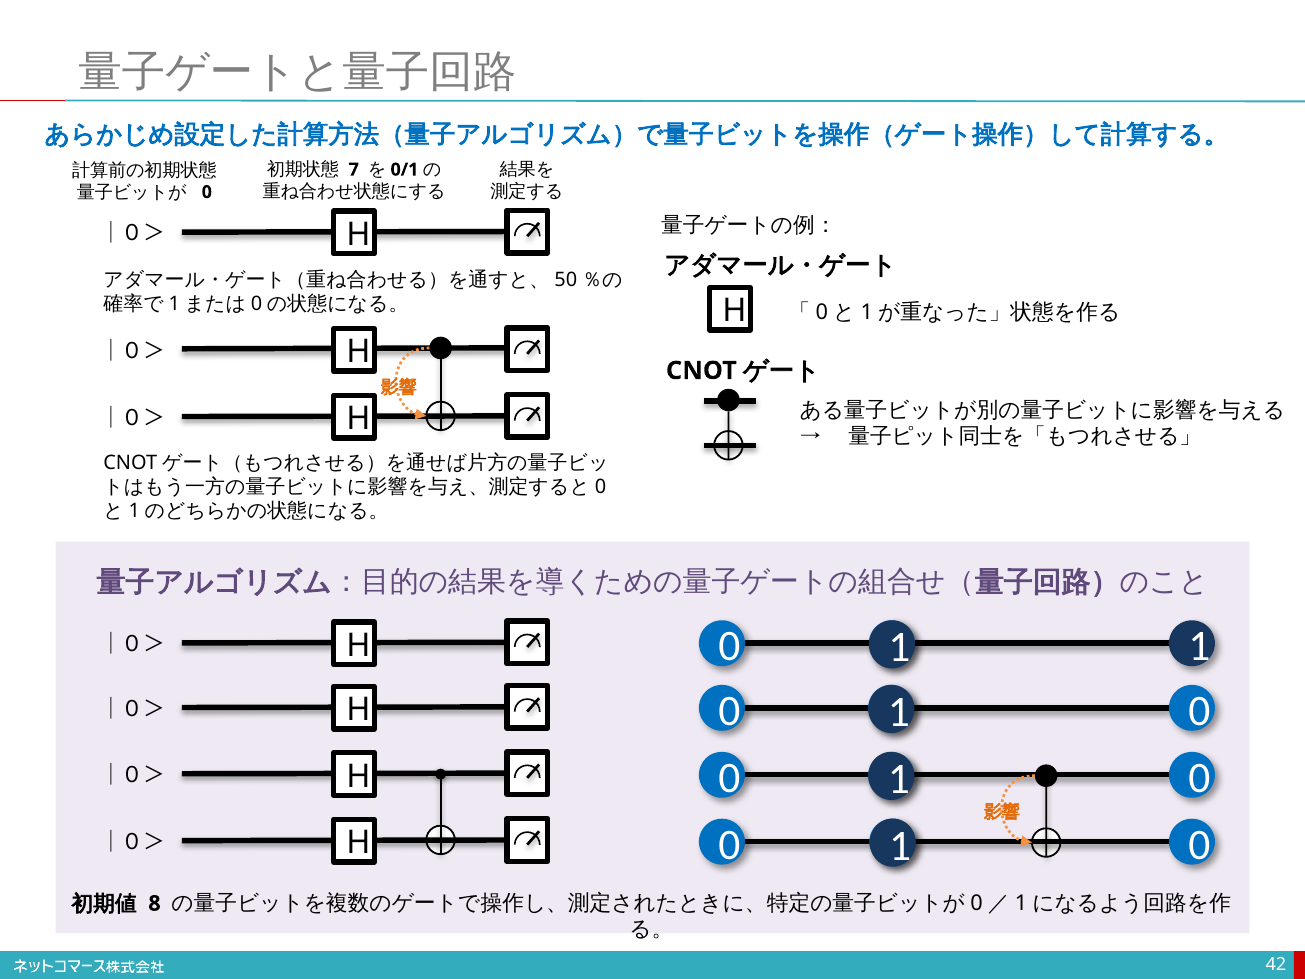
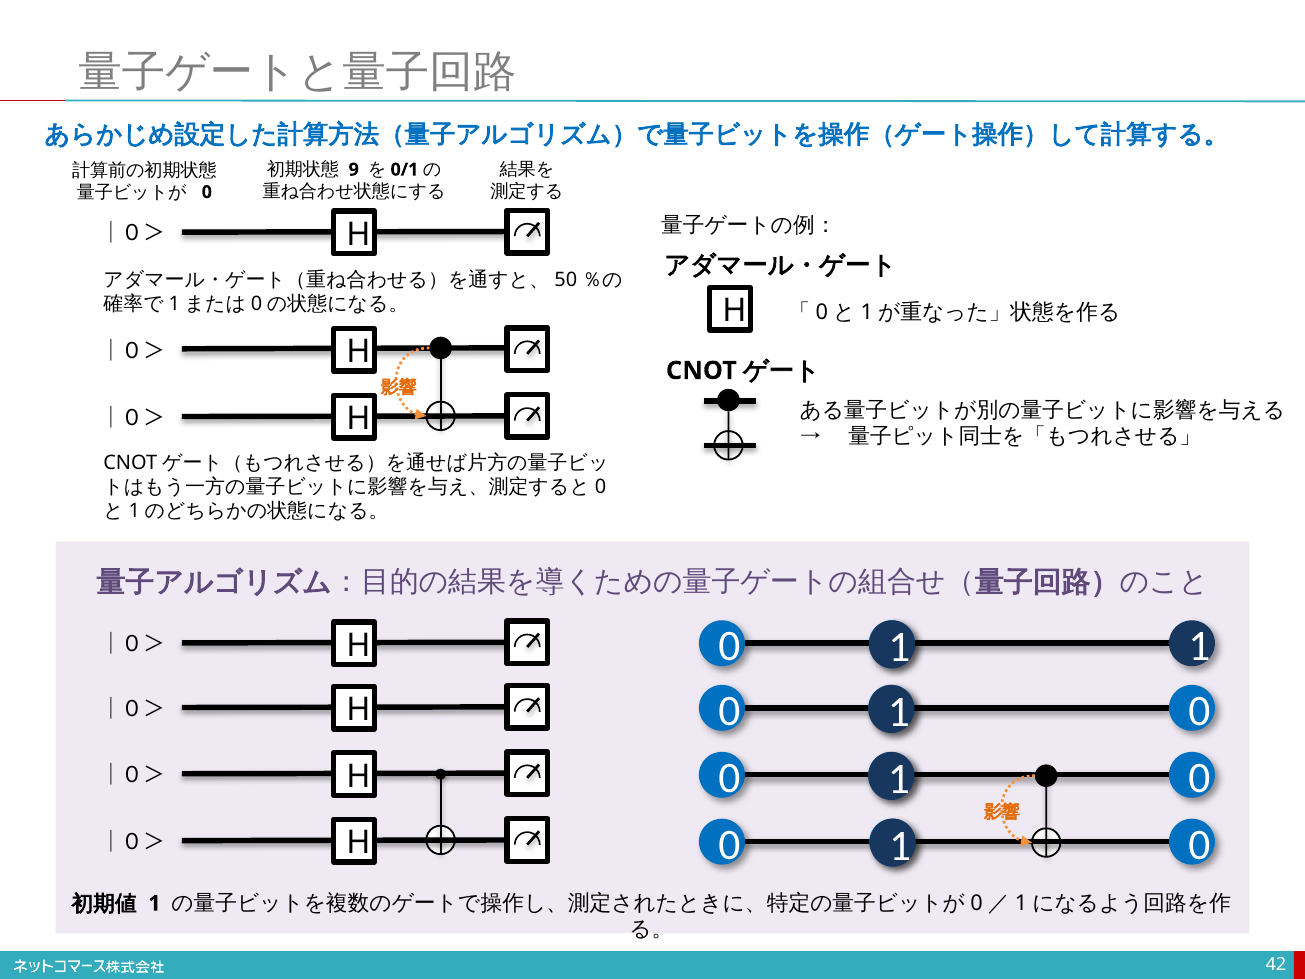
7: 7 -> 9
8 at (154, 903): 8 -> 1
